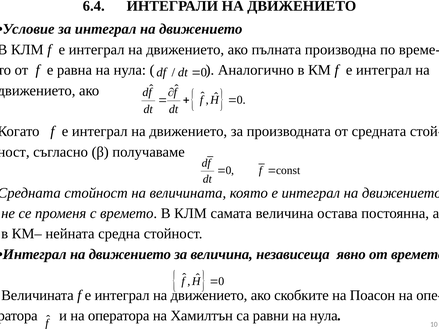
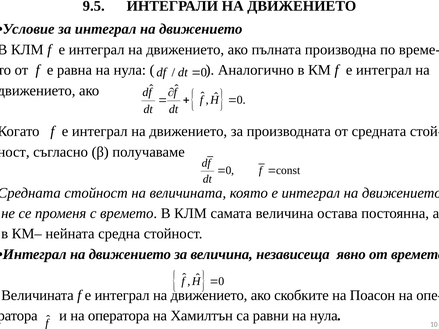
6.4: 6.4 -> 9.5
